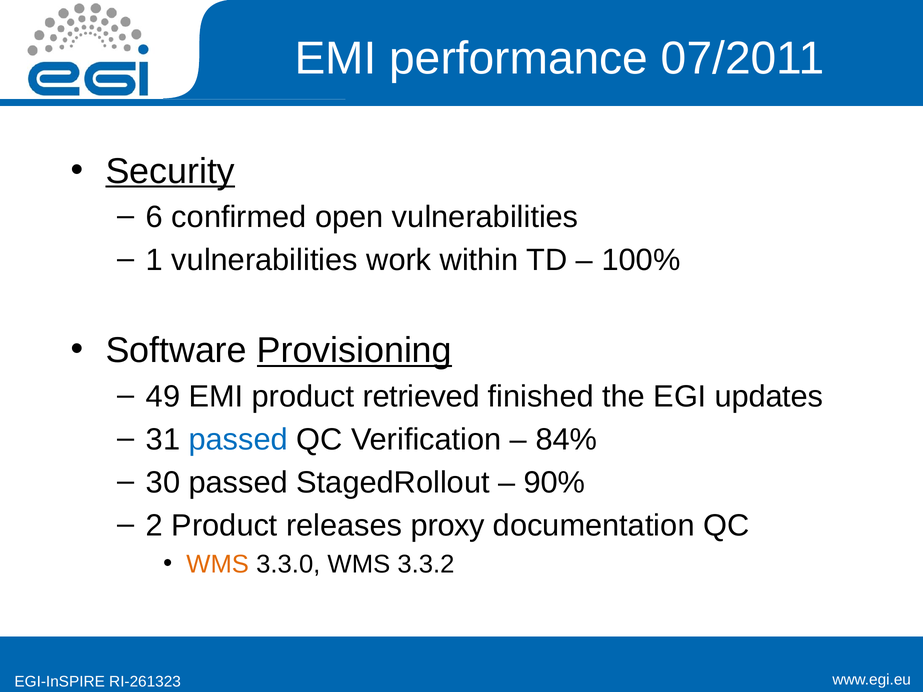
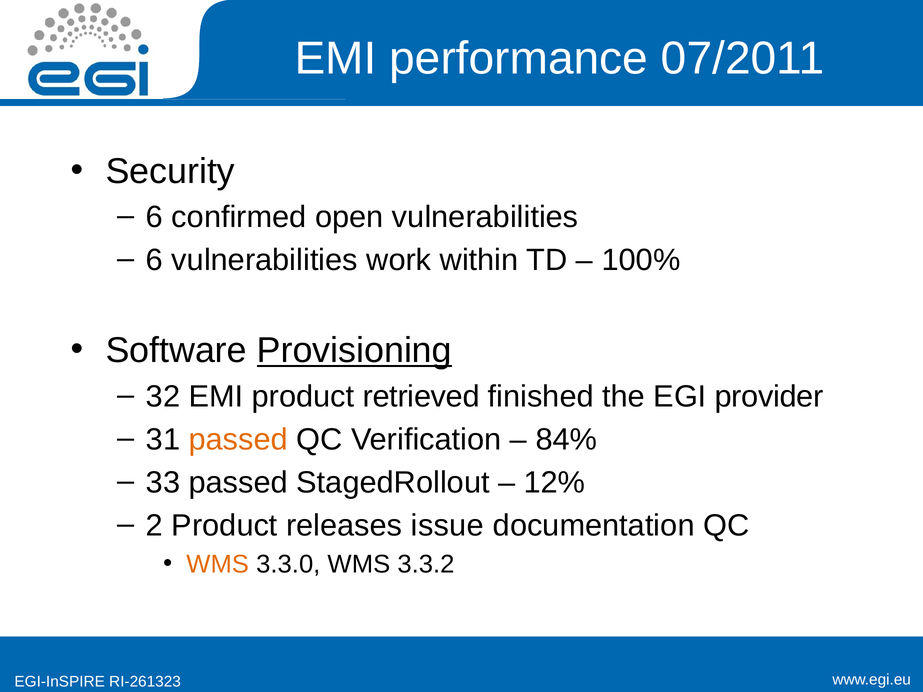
Security underline: present -> none
1 at (154, 260): 1 -> 6
49: 49 -> 32
updates: updates -> provider
passed at (238, 440) colour: blue -> orange
30: 30 -> 33
90%: 90% -> 12%
proxy: proxy -> issue
